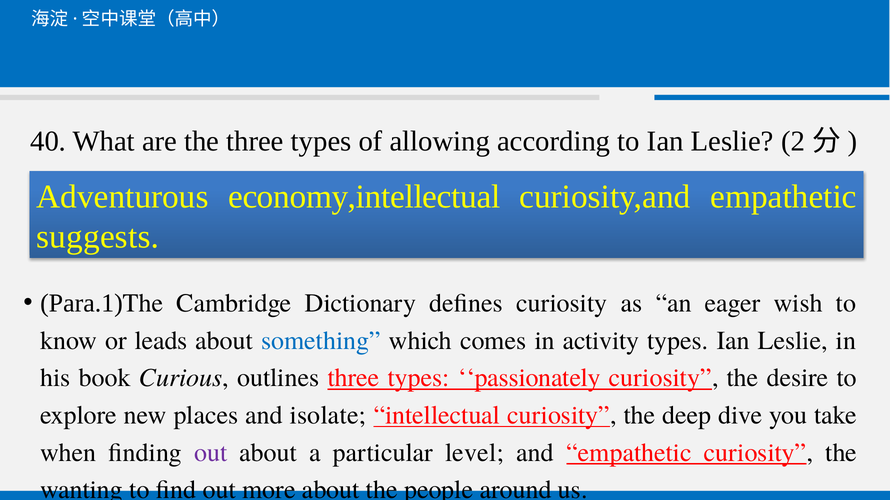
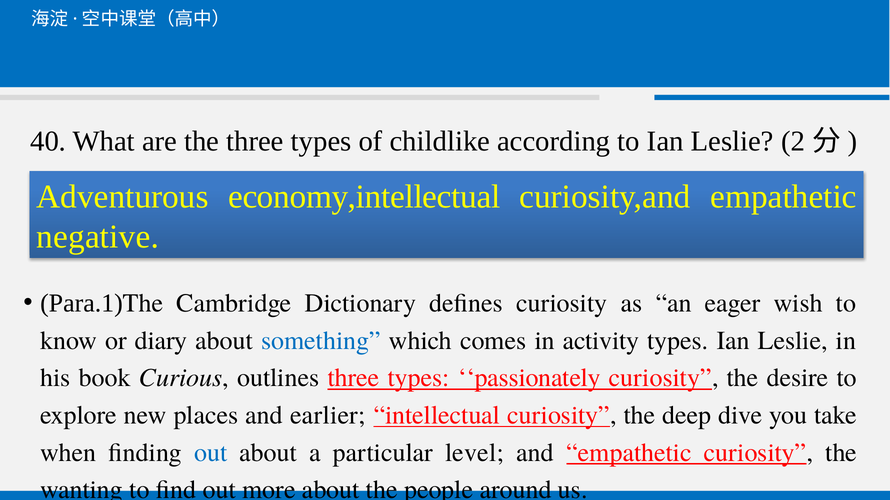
allowing: allowing -> childlike
suggests: suggests -> negative
leads: leads -> diary
isolate: isolate -> earlier
out at (211, 453) colour: purple -> blue
